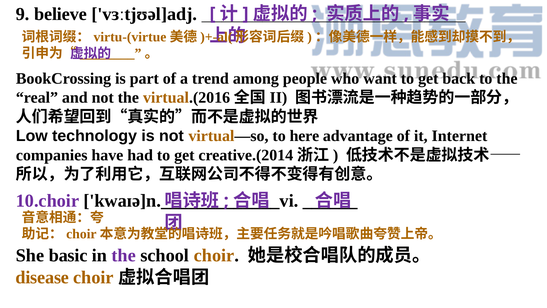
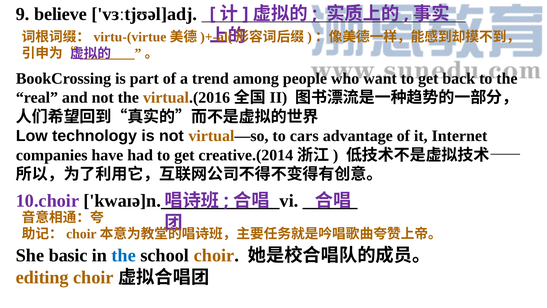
here: here -> cars
the at (124, 255) colour: purple -> blue
disease: disease -> editing
